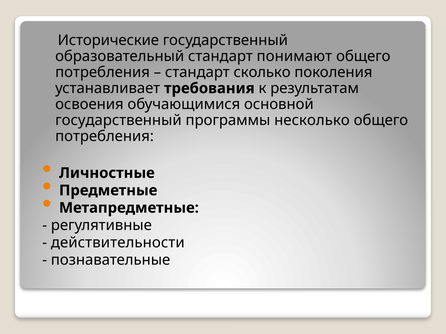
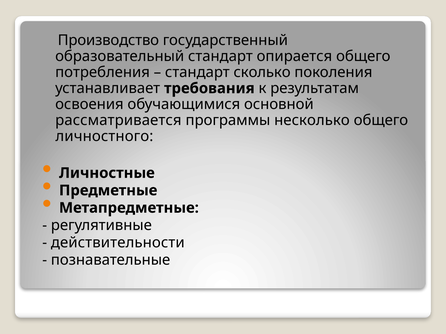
Исторические: Исторические -> Производство
понимают: понимают -> опирается
государственный at (118, 121): государственный -> рассматривается
потребления at (105, 137): потребления -> личностного
